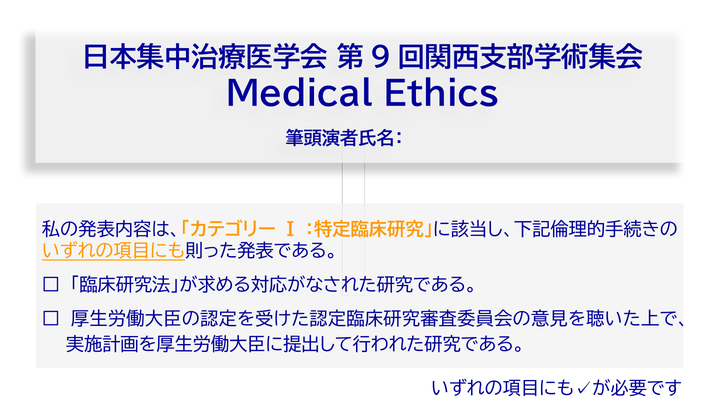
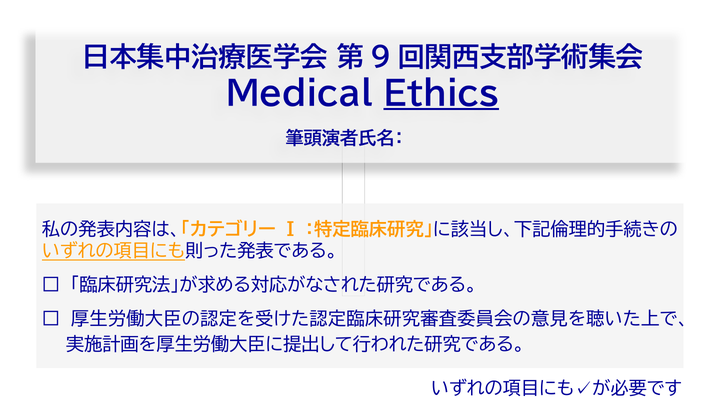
Ethics underline: none -> present
